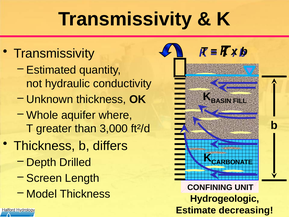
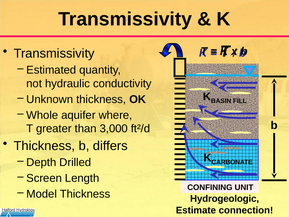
decreasing: decreasing -> connection
